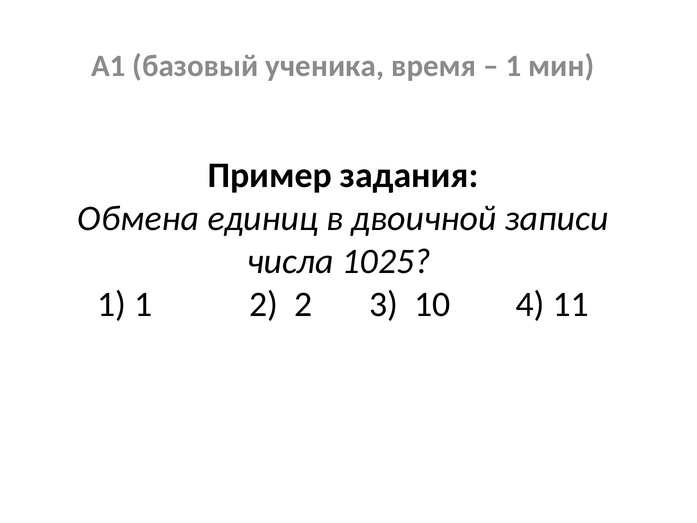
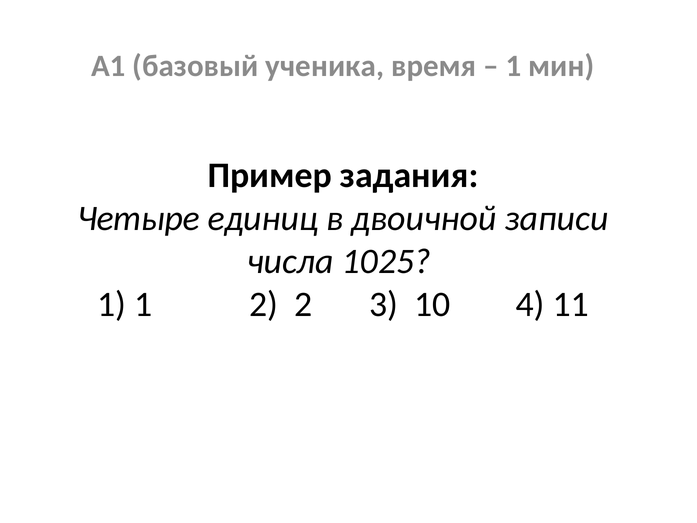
Обмена: Обмена -> Четыре
